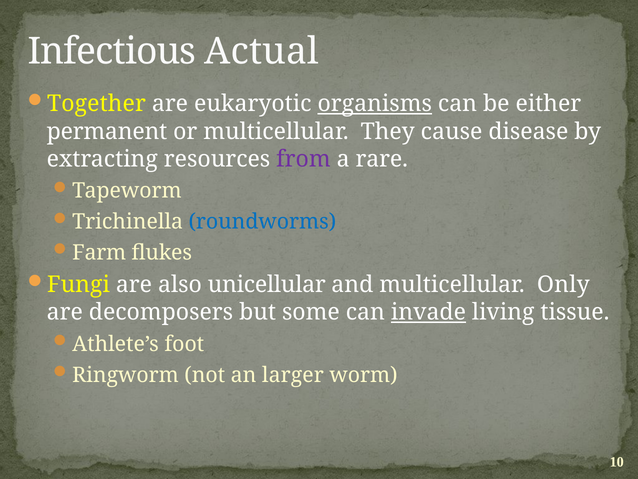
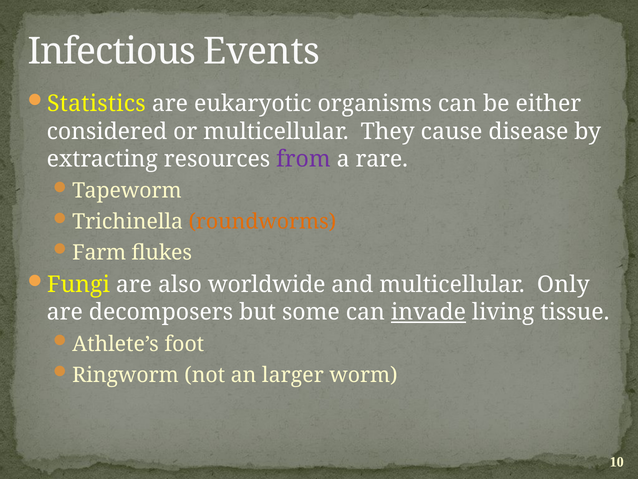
Actual: Actual -> Events
Together: Together -> Statistics
organisms underline: present -> none
permanent: permanent -> considered
roundworms colour: blue -> orange
unicellular: unicellular -> worldwide
